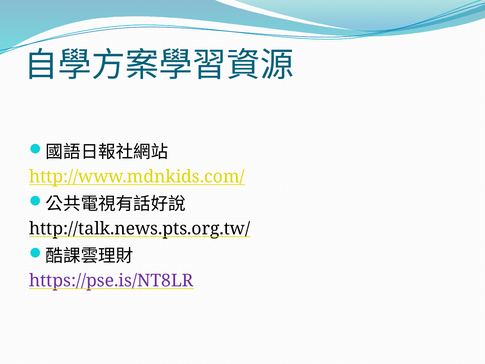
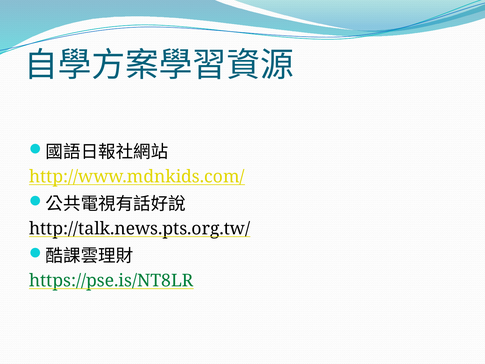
https://pse.is/NT8LR colour: purple -> green
